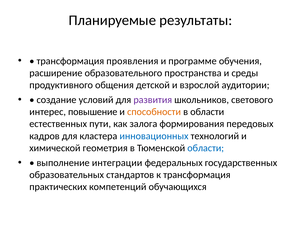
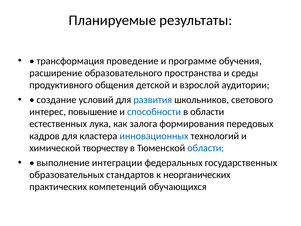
проявления: проявления -> проведение
развития colour: purple -> blue
способности colour: orange -> blue
пути: пути -> лука
геометрия: геометрия -> творчеству
к трансформация: трансформация -> неорганических
